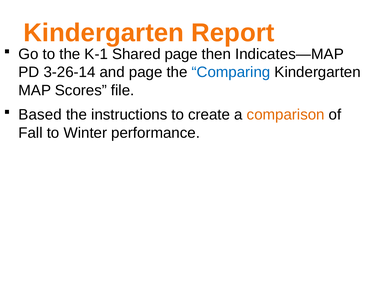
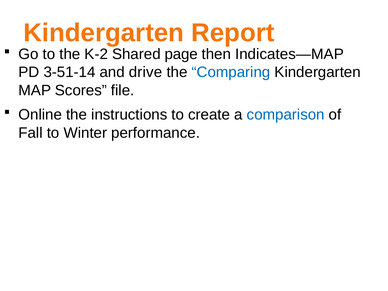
K-1: K-1 -> K-2
3-26-14: 3-26-14 -> 3-51-14
and page: page -> drive
Based: Based -> Online
comparison colour: orange -> blue
